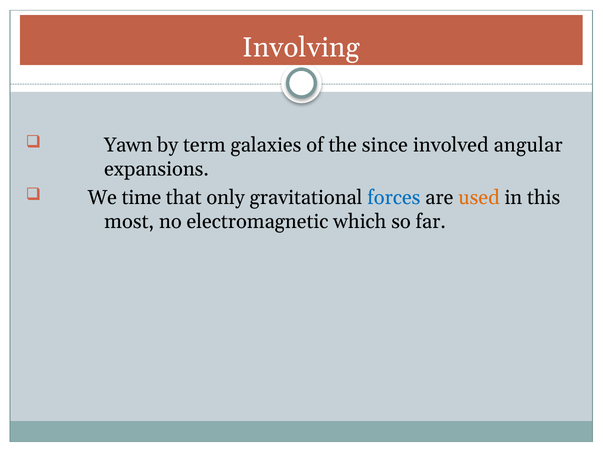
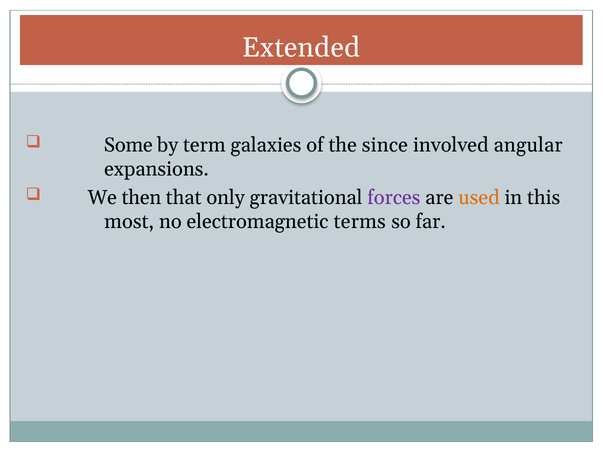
Involving: Involving -> Extended
Yawn: Yawn -> Some
time: time -> then
forces colour: blue -> purple
which: which -> terms
